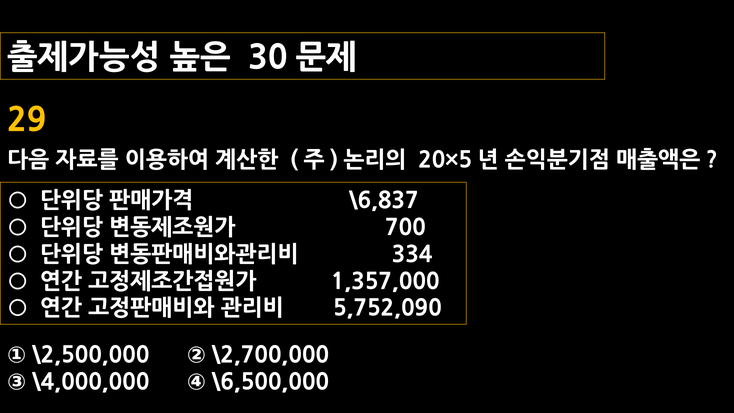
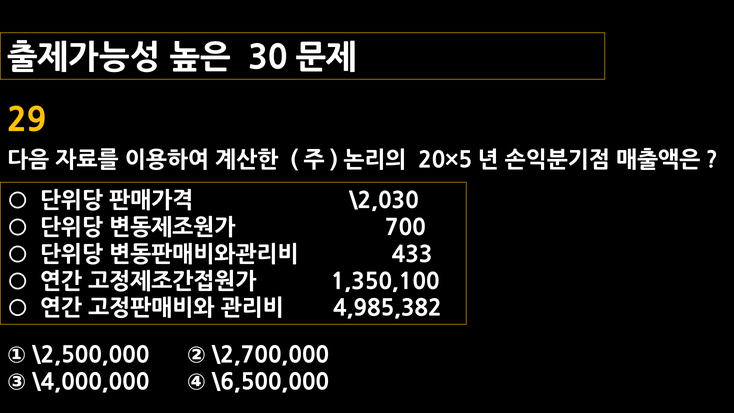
\6,837: \6,837 -> \2,030
334: 334 -> 433
1,357,000: 1,357,000 -> 1,350,100
5,752,090: 5,752,090 -> 4,985,382
